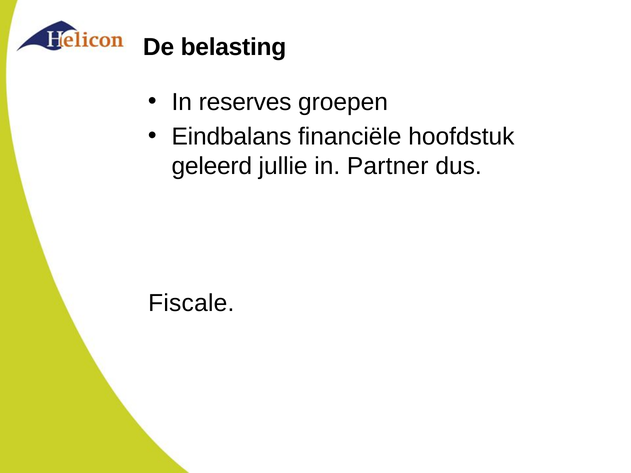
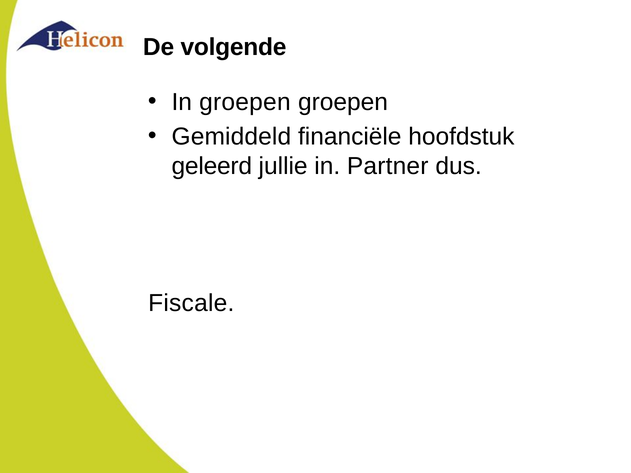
belasting: belasting -> volgende
In reserves: reserves -> groepen
Eindbalans: Eindbalans -> Gemiddeld
